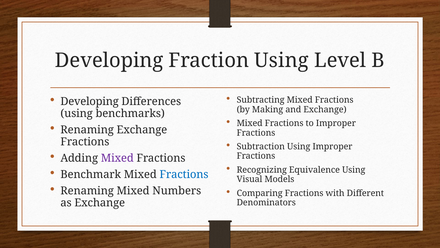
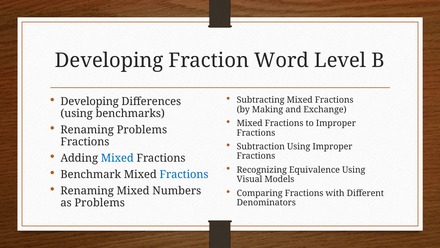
Fraction Using: Using -> Word
Renaming Exchange: Exchange -> Problems
Mixed at (117, 158) colour: purple -> blue
as Exchange: Exchange -> Problems
